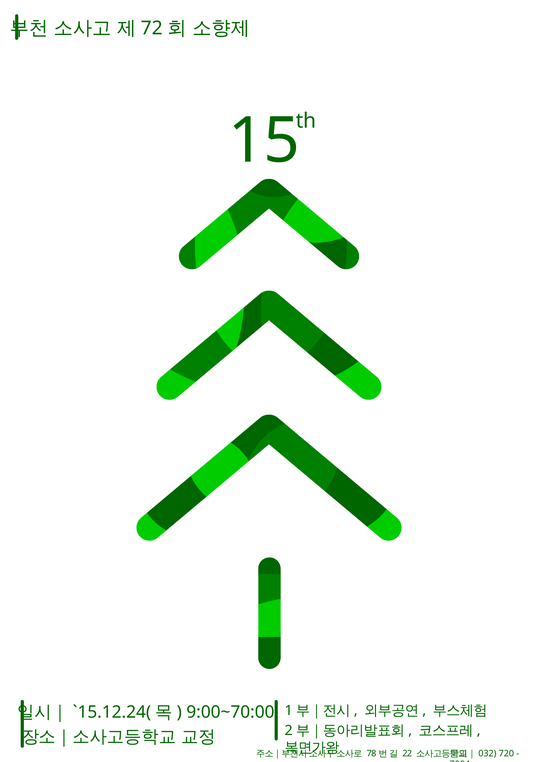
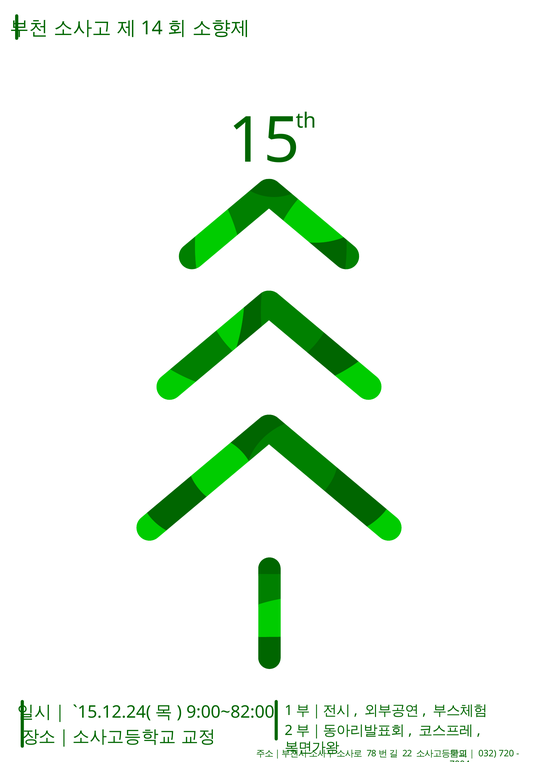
72: 72 -> 14
9:00~70:00: 9:00~70:00 -> 9:00~82:00
